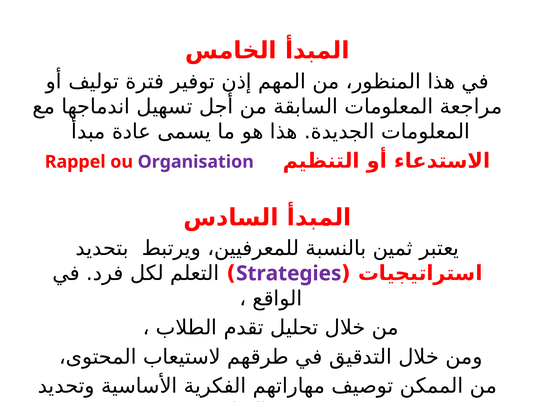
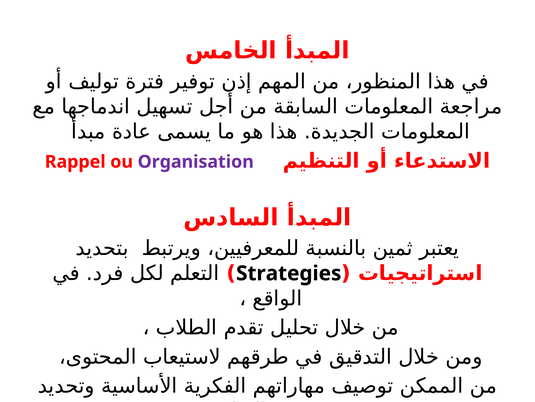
Strategies colour: purple -> black
